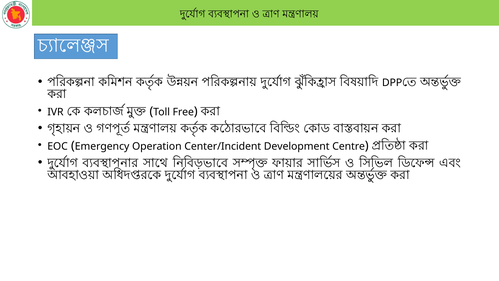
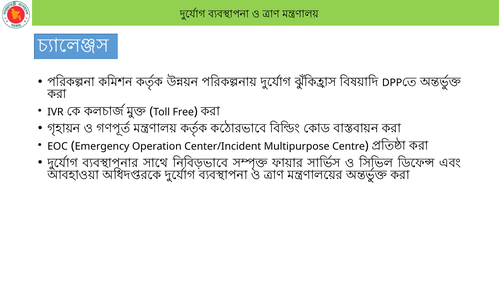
Development: Development -> Multipurpose
